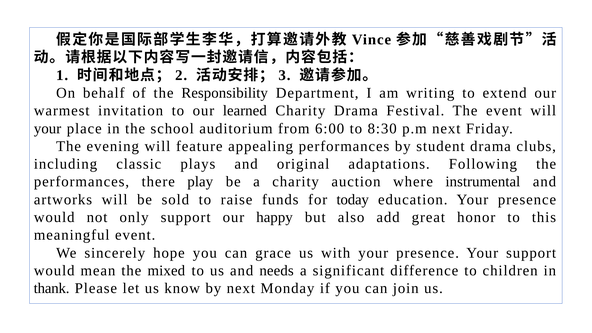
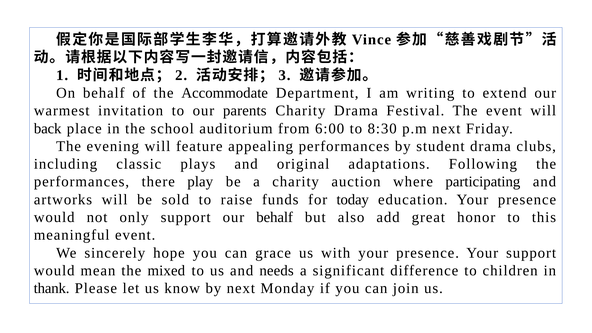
Responsibility: Responsibility -> Accommodate
learned: learned -> parents
your at (48, 128): your -> back
instrumental: instrumental -> participating
our happy: happy -> behalf
